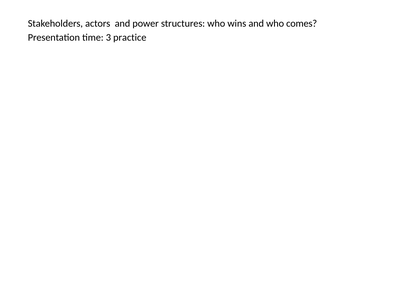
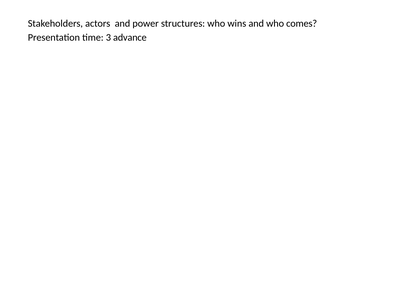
practice: practice -> advance
